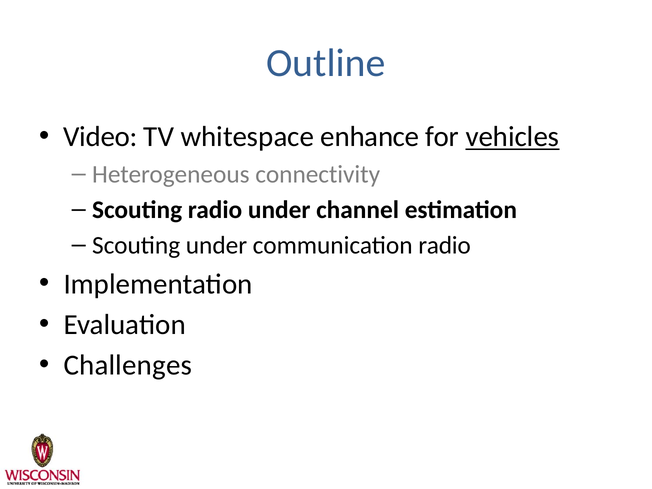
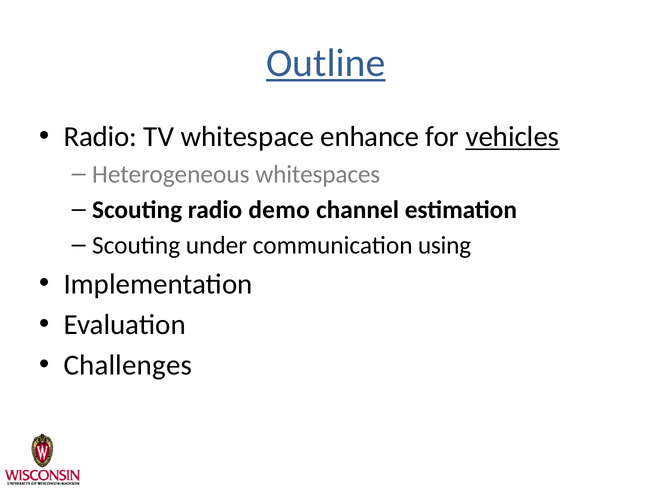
Outline underline: none -> present
Video at (100, 137): Video -> Radio
connectivity: connectivity -> whitespaces
radio under: under -> demo
communication radio: radio -> using
